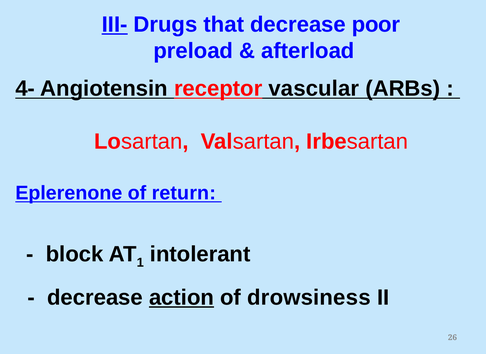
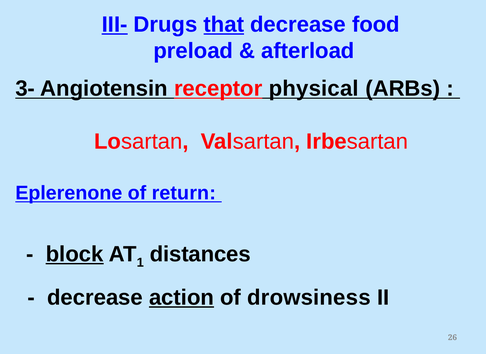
that underline: none -> present
poor: poor -> food
4-: 4- -> 3-
vascular: vascular -> physical
block underline: none -> present
intolerant: intolerant -> distances
